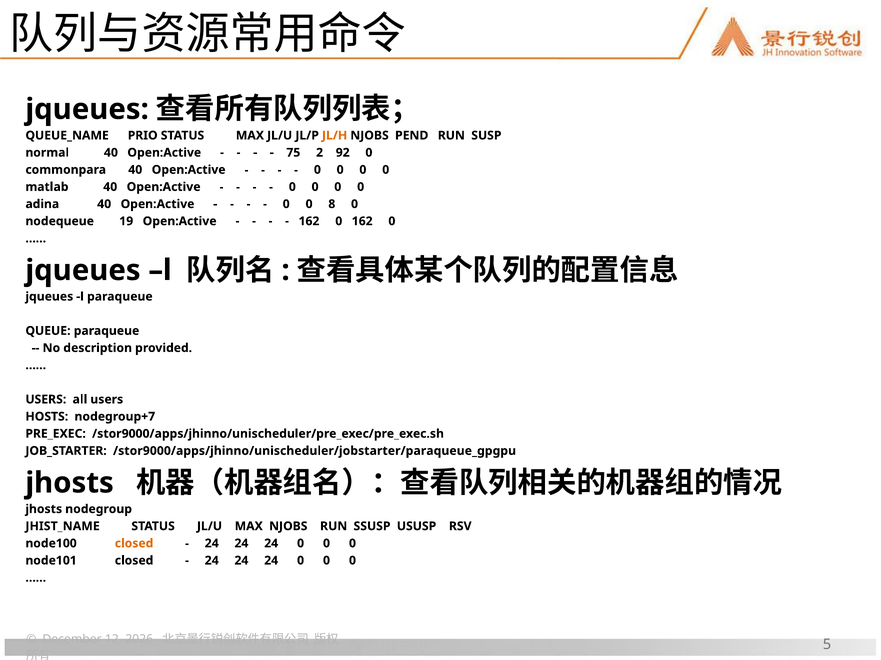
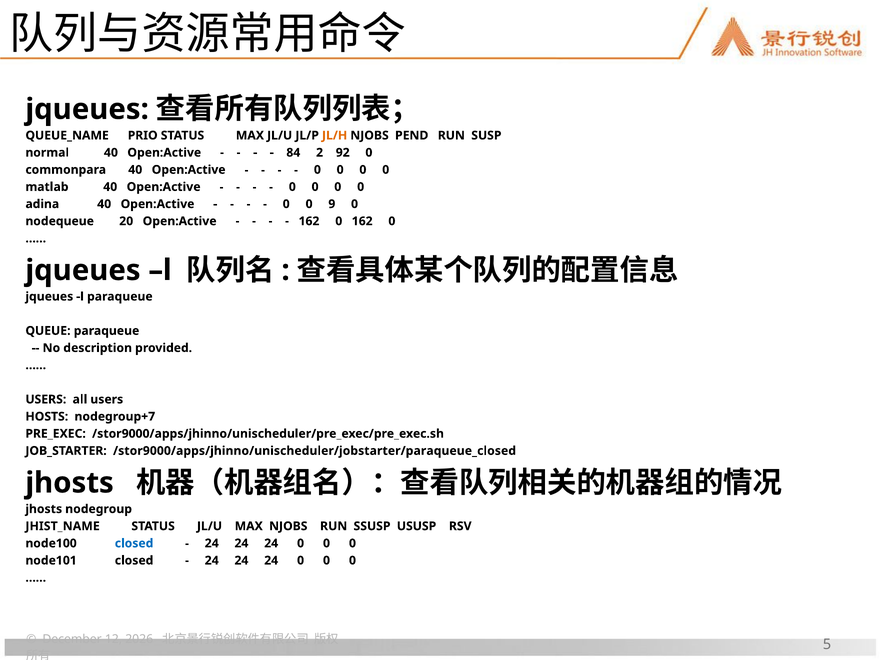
75: 75 -> 84
8: 8 -> 9
19: 19 -> 20
/stor9000/apps/jhinno/unischeduler/jobstarter/paraqueue_gpgpu: /stor9000/apps/jhinno/unischeduler/jobstarter/paraqueue_gpgpu -> /stor9000/apps/jhinno/unischeduler/jobstarter/paraqueue_closed
closed at (134, 544) colour: orange -> blue
